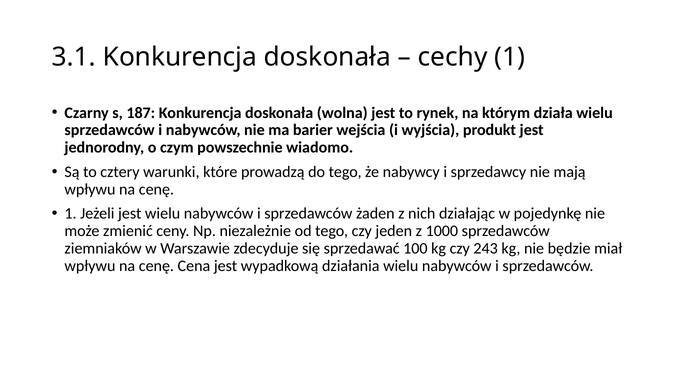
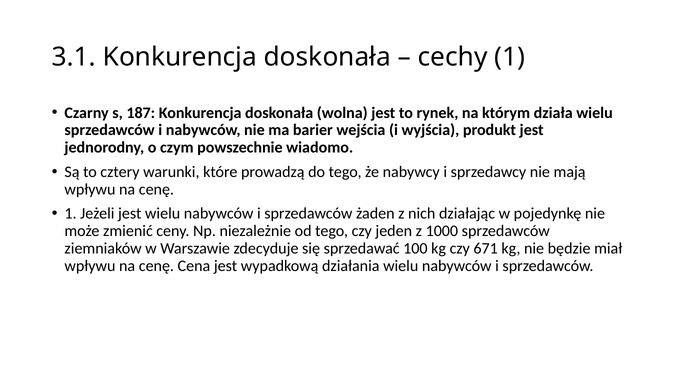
243: 243 -> 671
